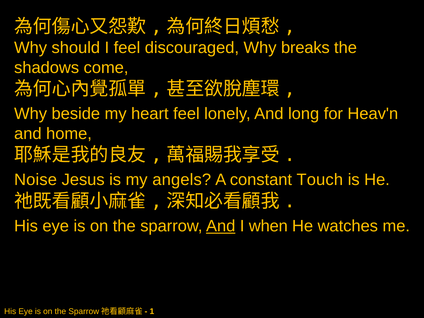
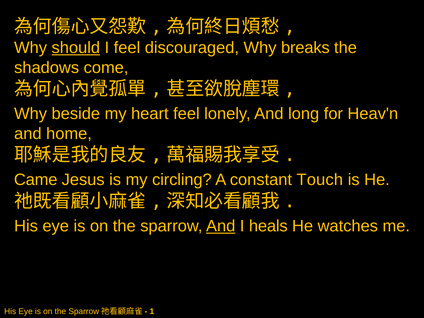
should underline: none -> present
Noise: Noise -> Came
angels: angels -> circling
when: when -> heals
